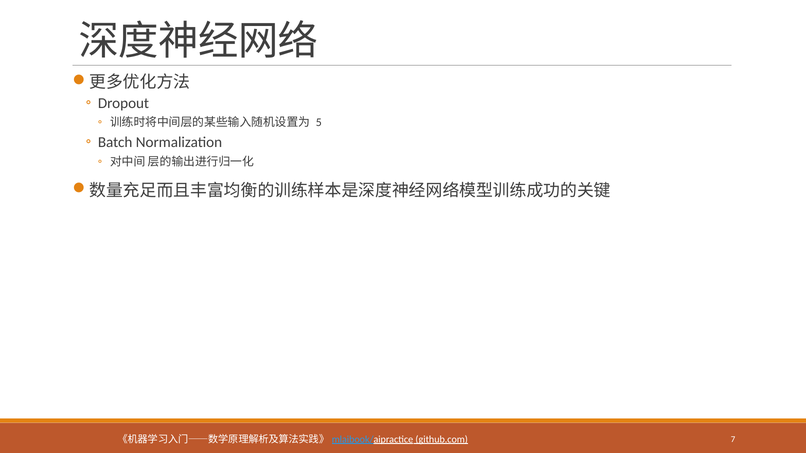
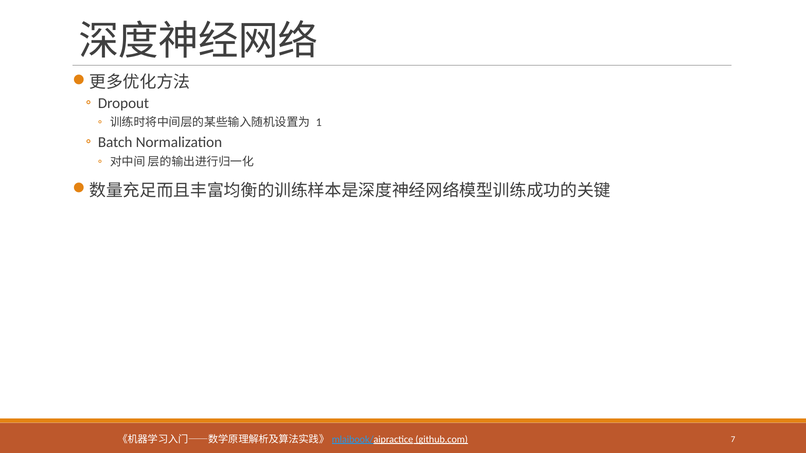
5: 5 -> 1
